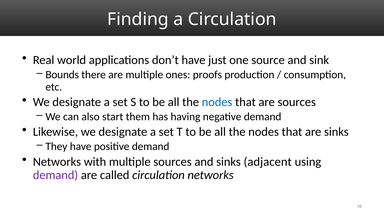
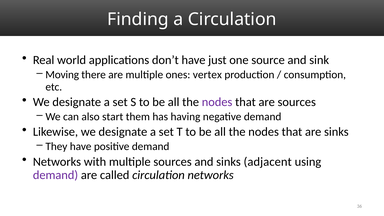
Bounds: Bounds -> Moving
proofs: proofs -> vertex
nodes at (217, 102) colour: blue -> purple
